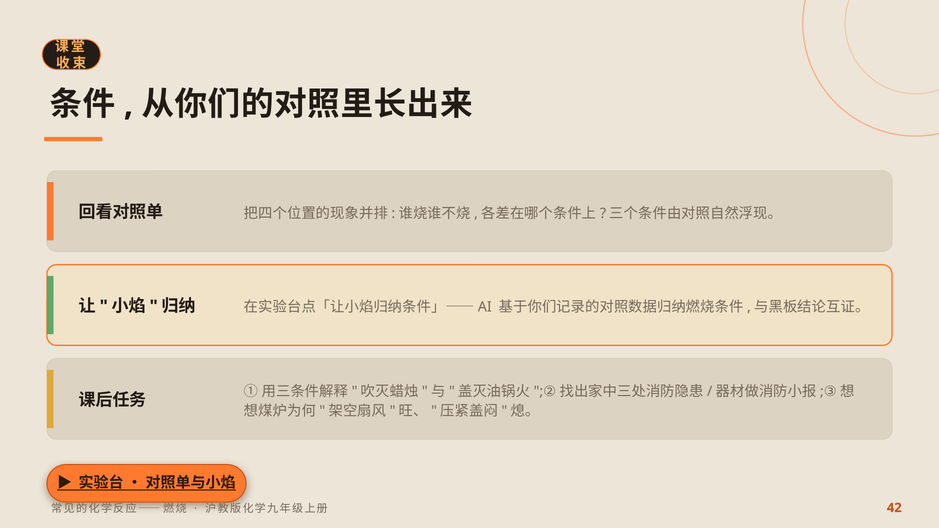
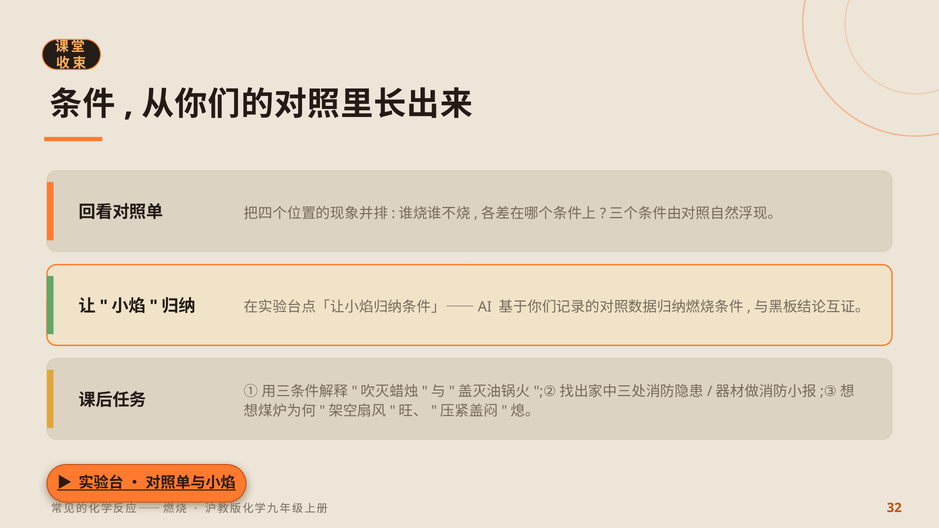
42: 42 -> 32
